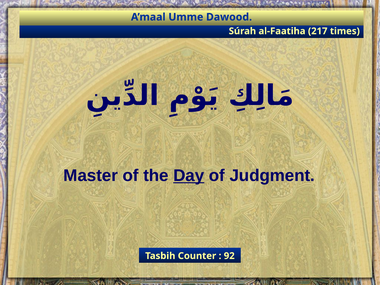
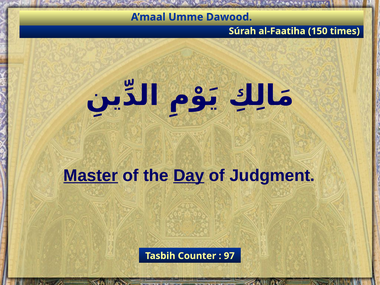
217: 217 -> 150
Master underline: none -> present
92: 92 -> 97
